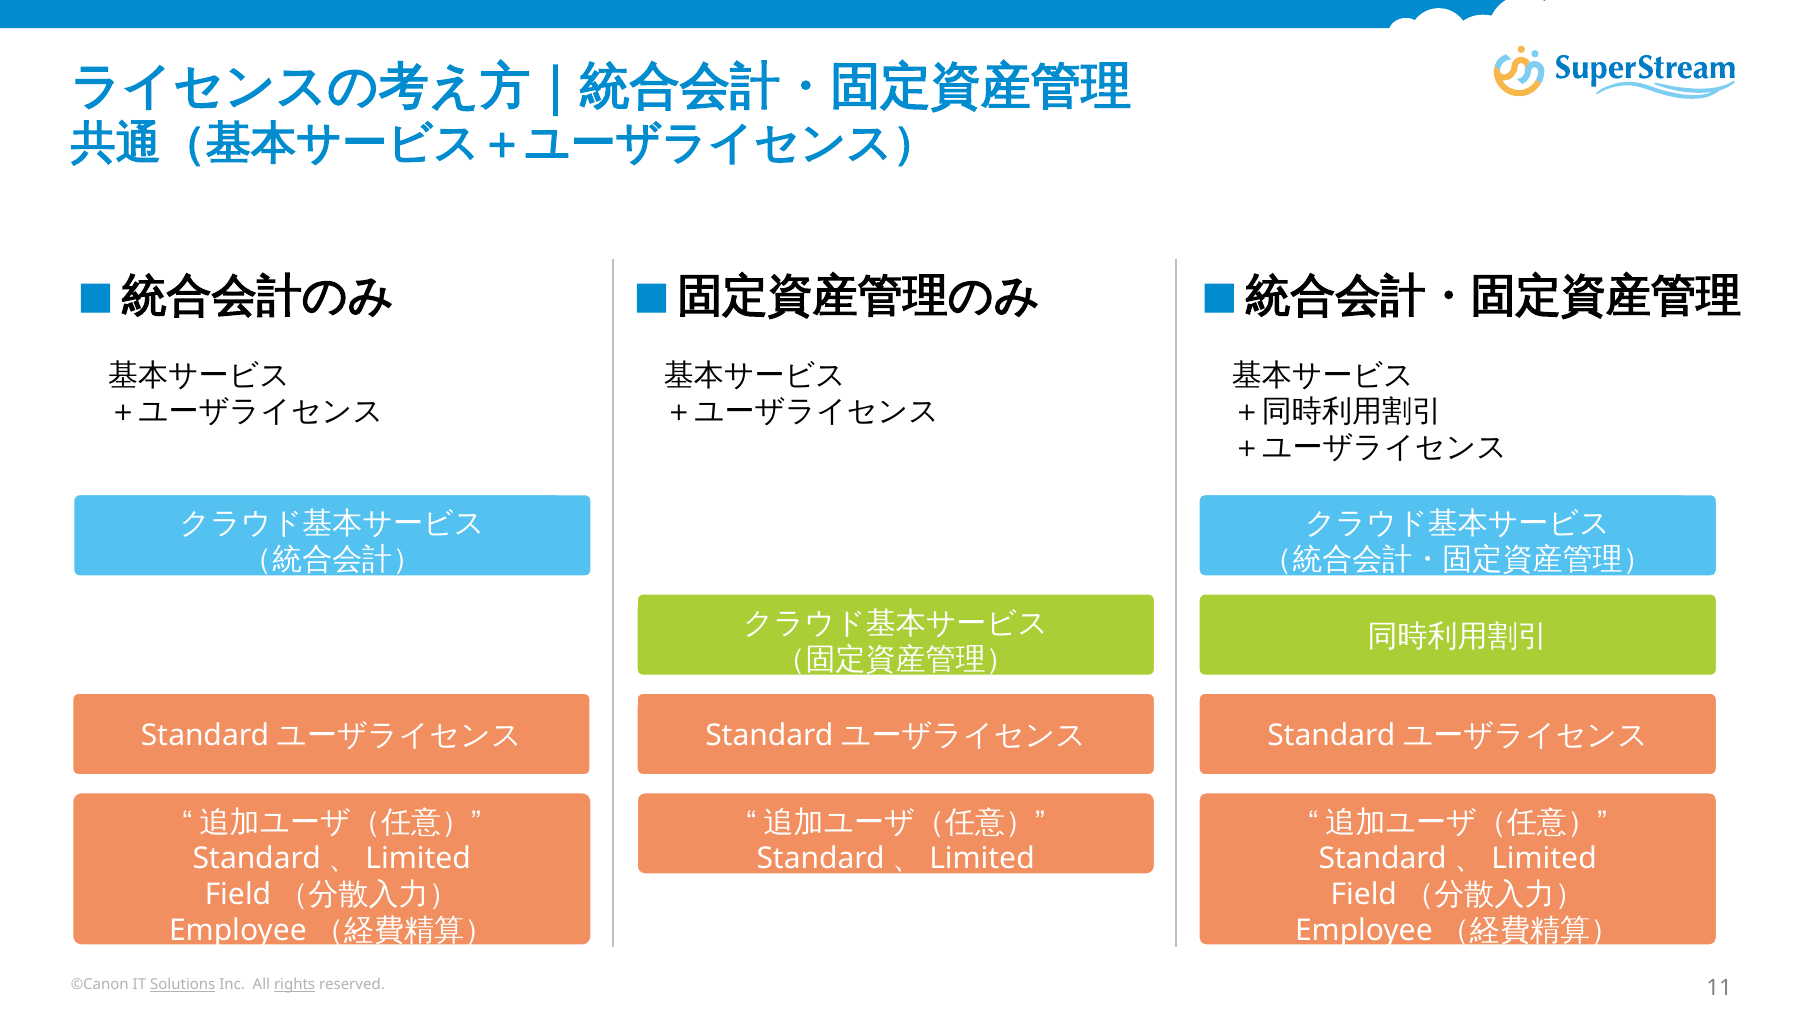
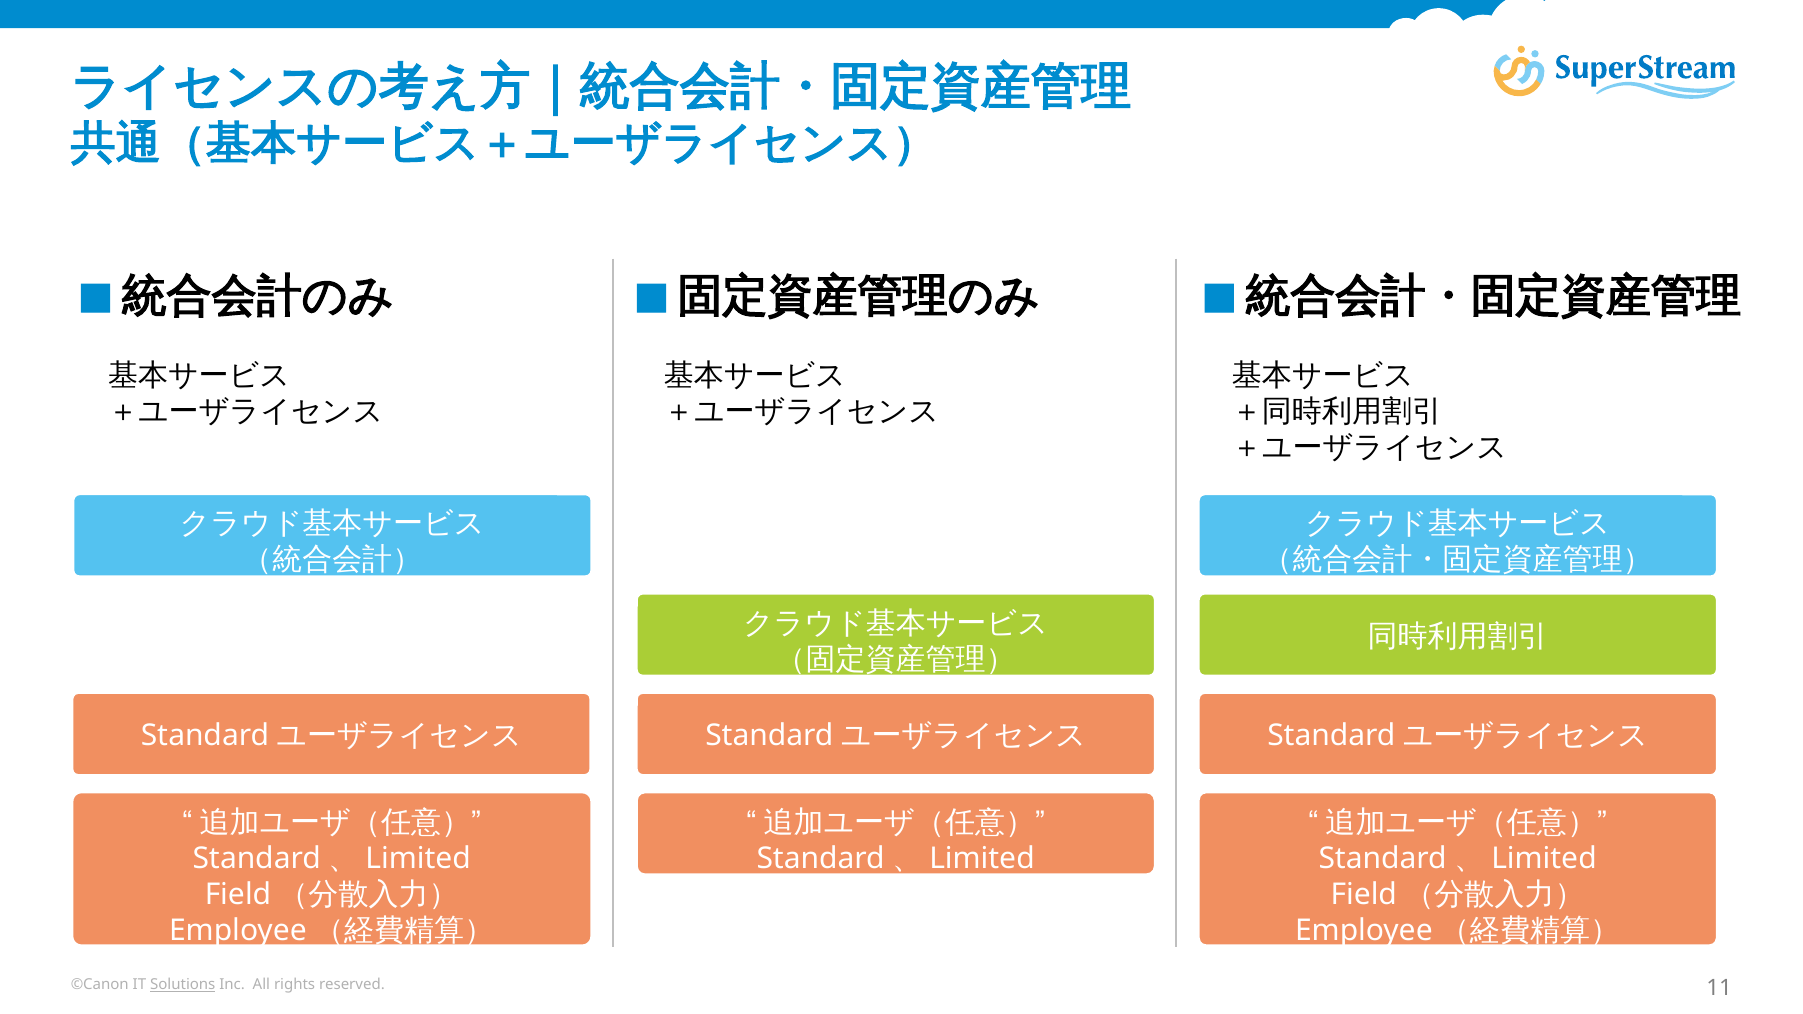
rights underline: present -> none
